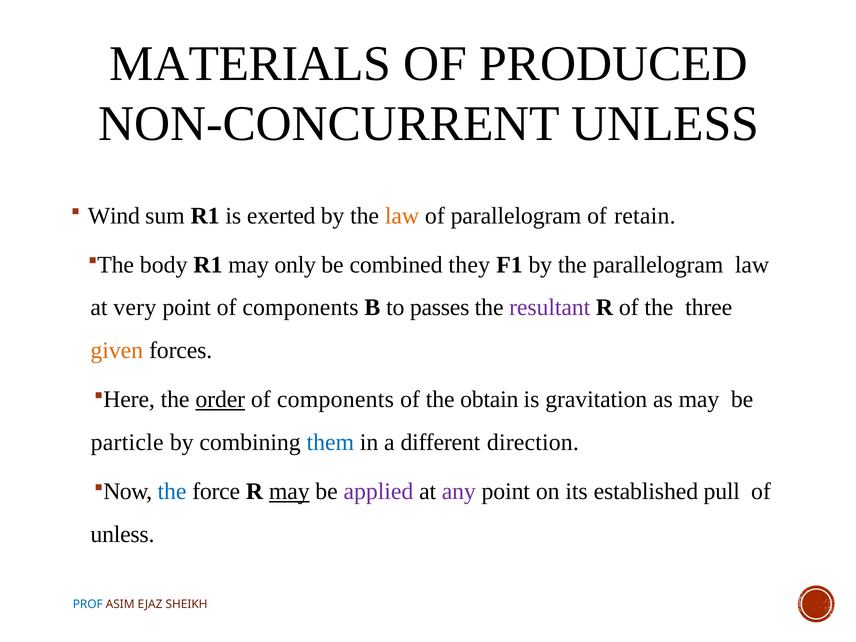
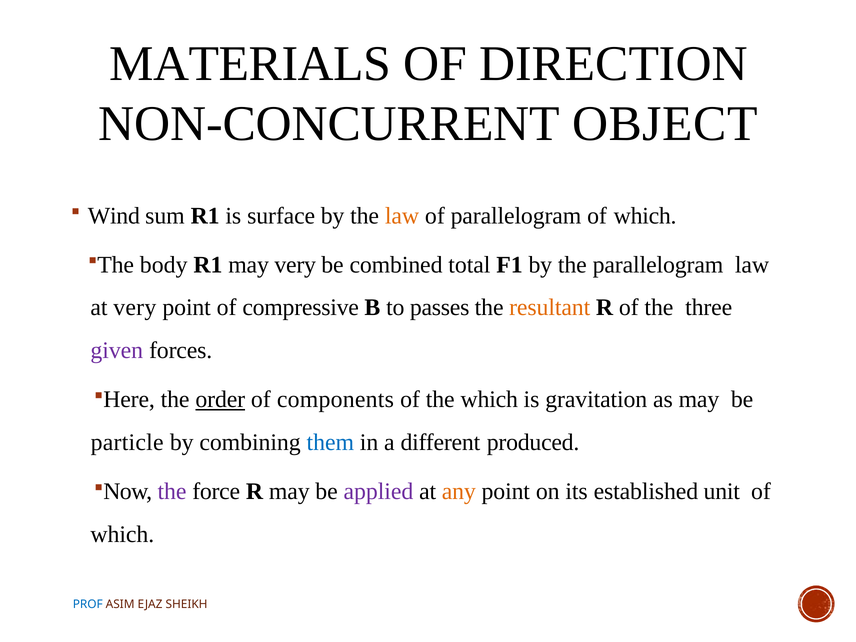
PRODUCED: PRODUCED -> DIRECTION
NON-CONCURRENT UNLESS: UNLESS -> OBJECT
exerted: exerted -> surface
parallelogram of retain: retain -> which
may only: only -> very
they: they -> total
point of components: components -> compressive
resultant colour: purple -> orange
given colour: orange -> purple
the obtain: obtain -> which
direction: direction -> produced
the at (172, 491) colour: blue -> purple
may at (289, 491) underline: present -> none
any colour: purple -> orange
pull: pull -> unit
unless at (122, 534): unless -> which
